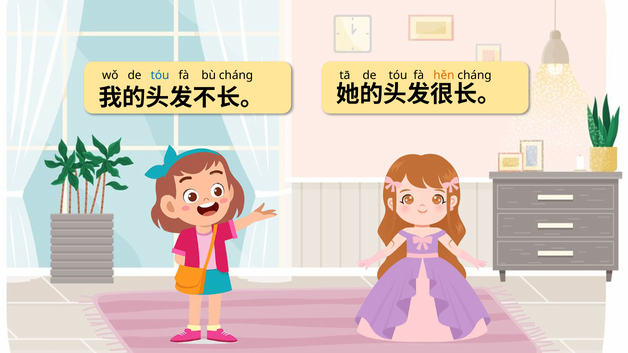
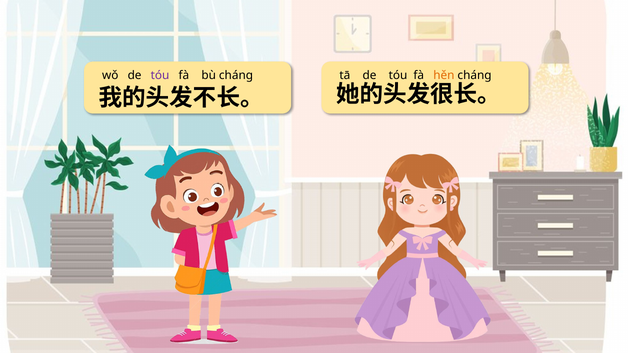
tóu at (160, 76) colour: blue -> purple
